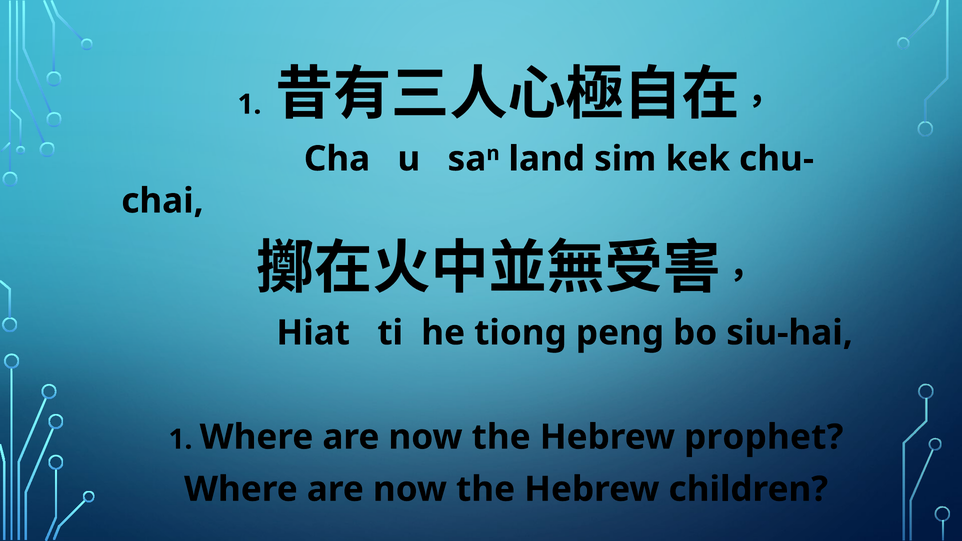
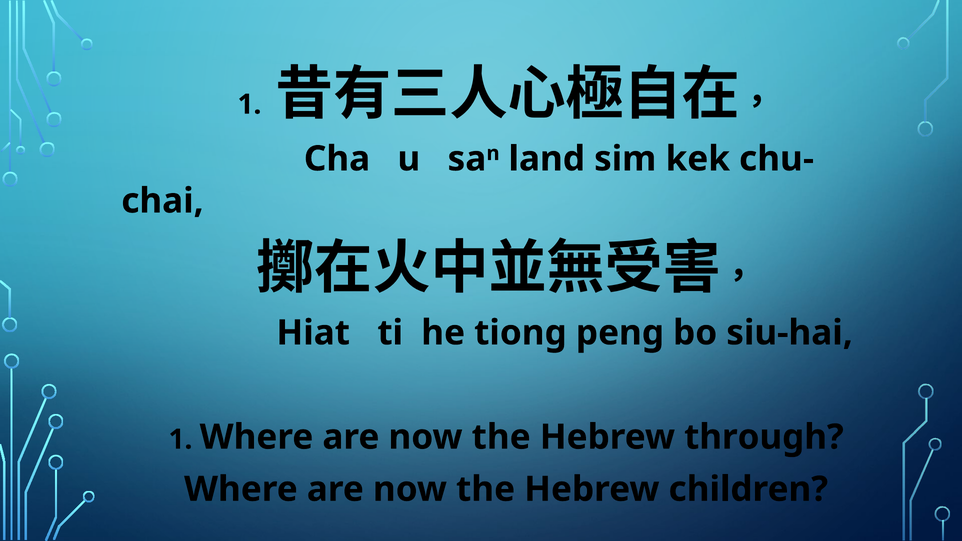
prophet: prophet -> through
